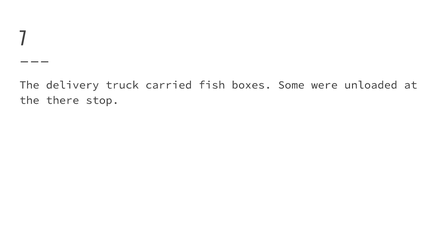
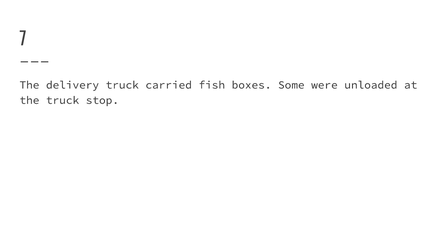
the there: there -> truck
